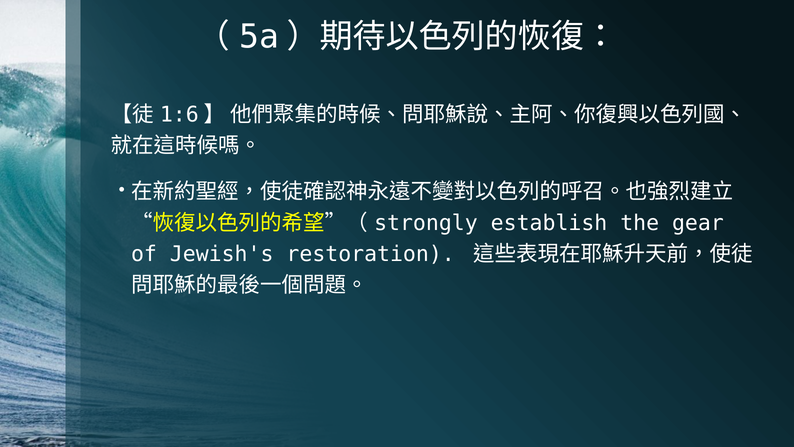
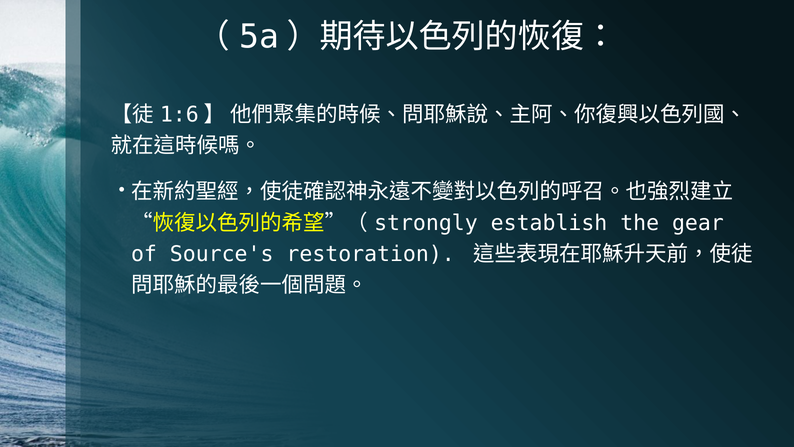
Jewish's: Jewish's -> Source's
